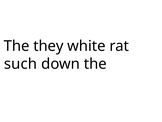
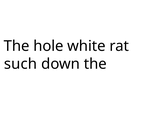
they: they -> hole
